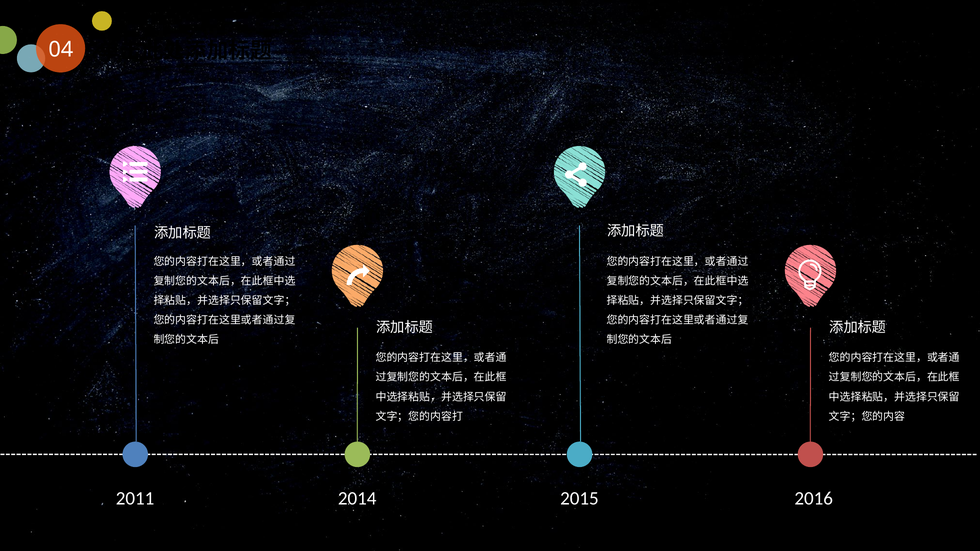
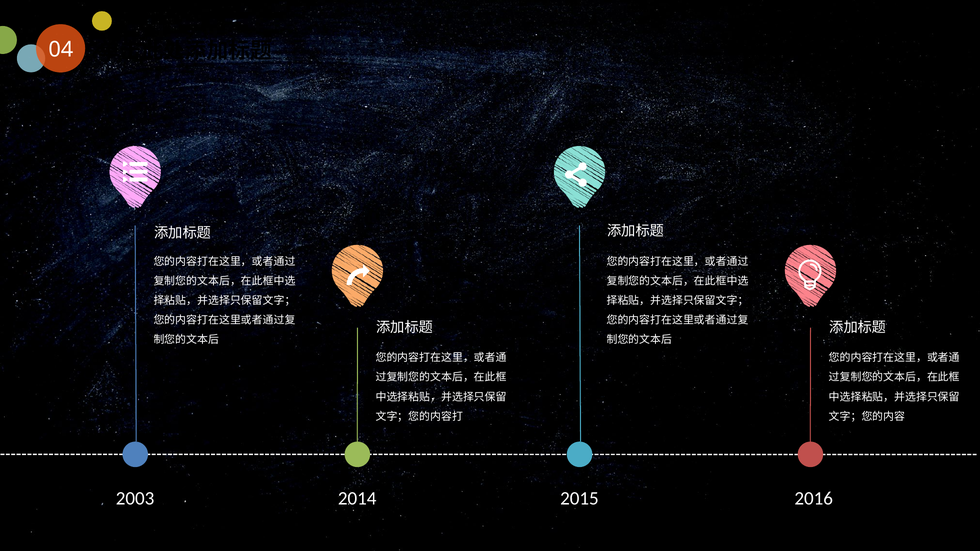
2011: 2011 -> 2003
